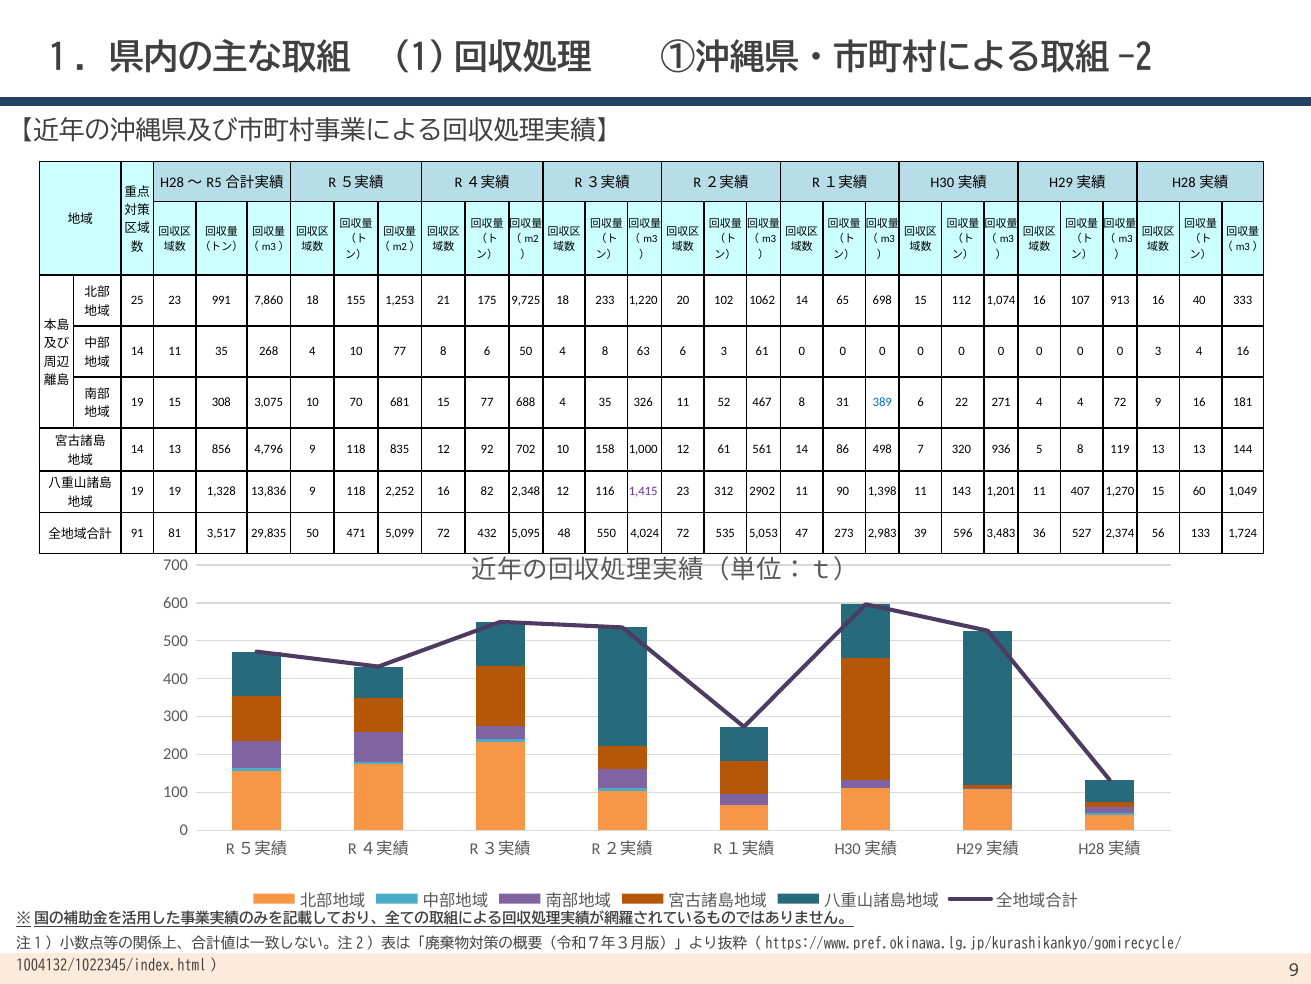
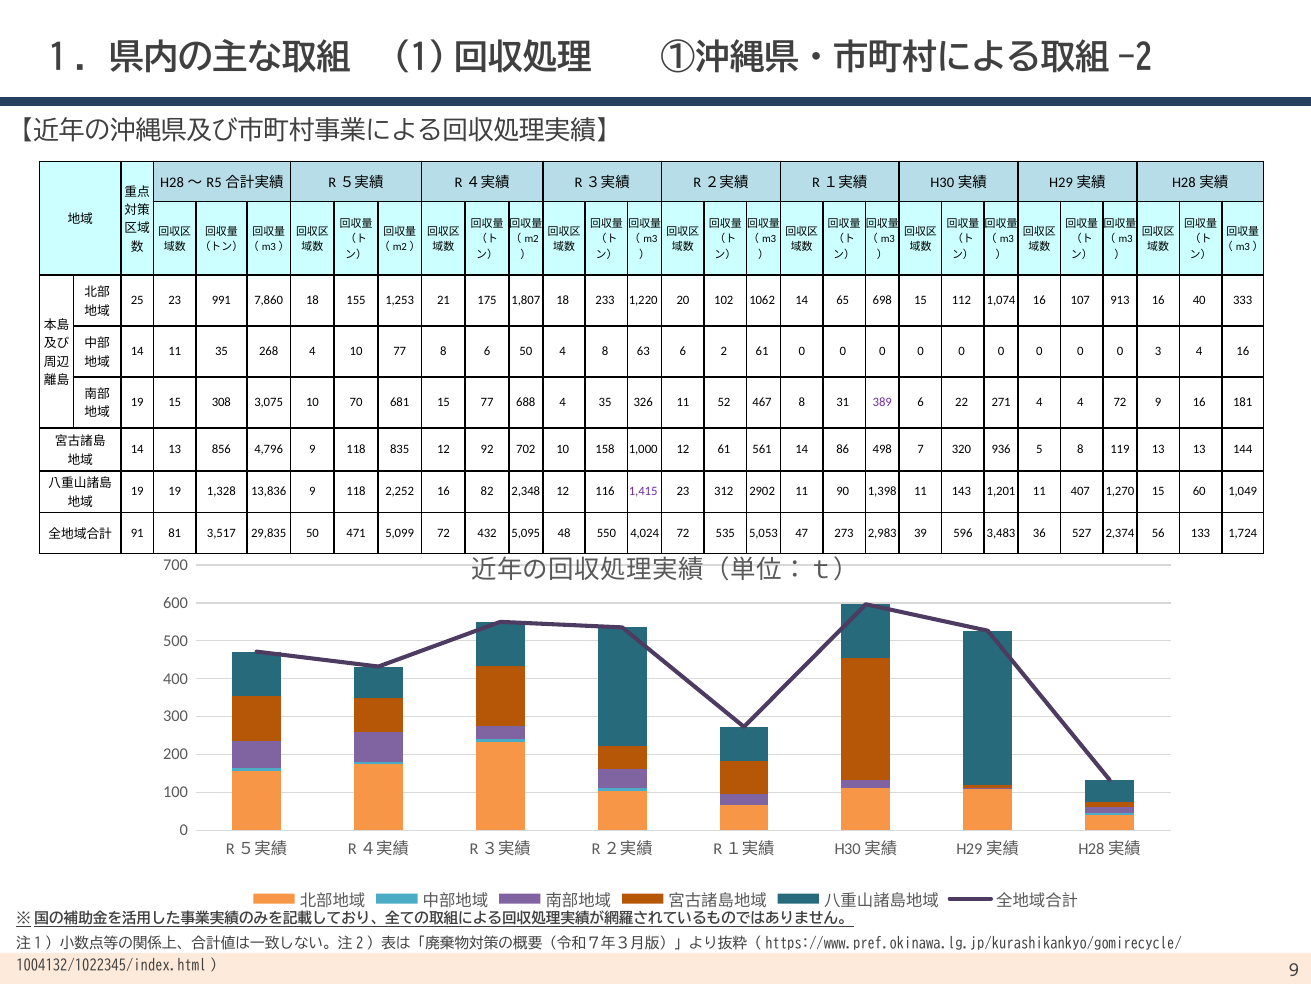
9,725: 9,725 -> 1,807
6 3: 3 -> 2
389 colour: blue -> purple
